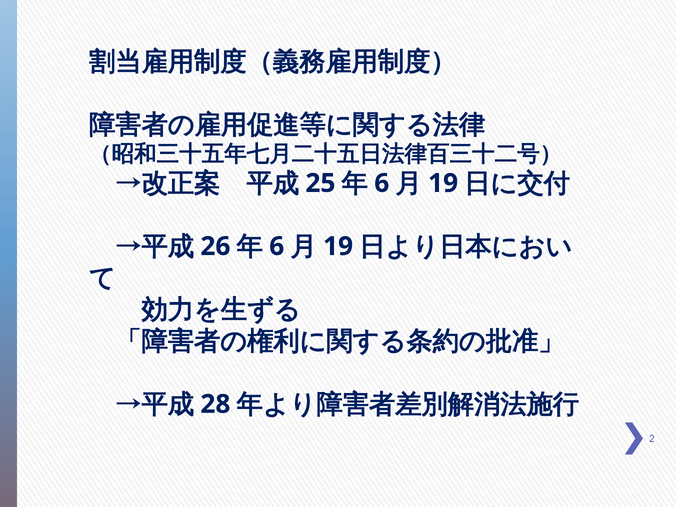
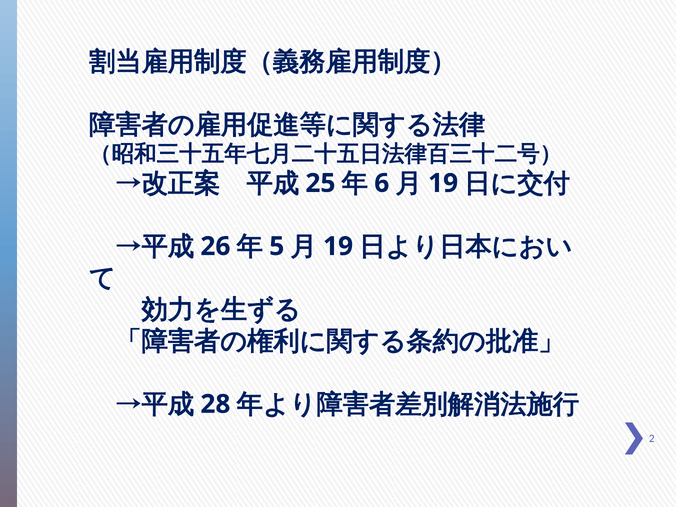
6 at (277, 246): 6 -> 5
